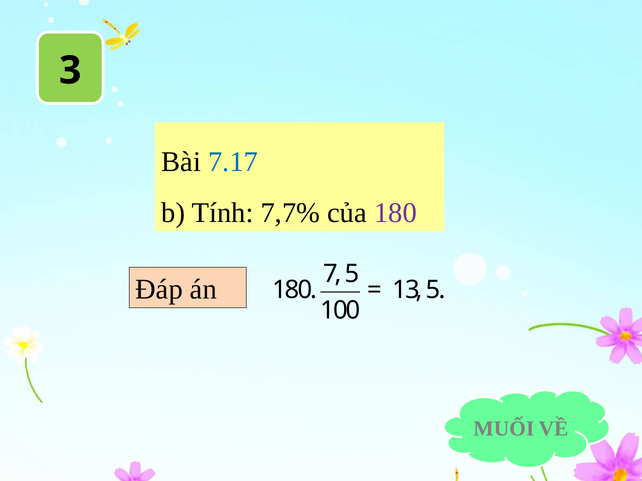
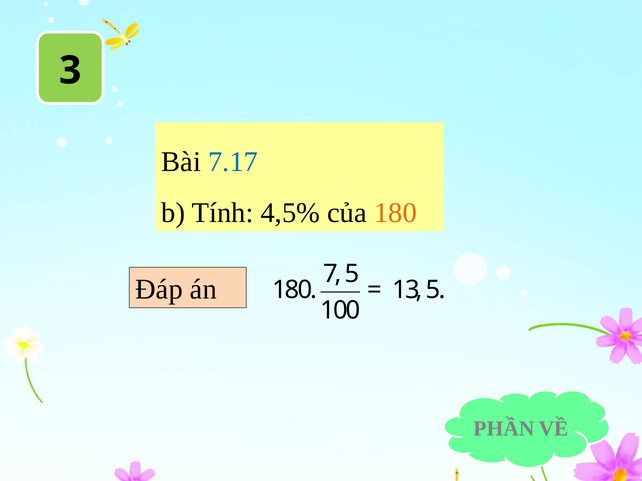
7,7%: 7,7% -> 4,5%
180 at (395, 213) colour: purple -> orange
MUỐI: MUỐI -> PHẦN
